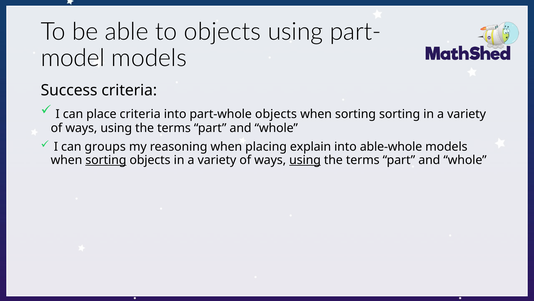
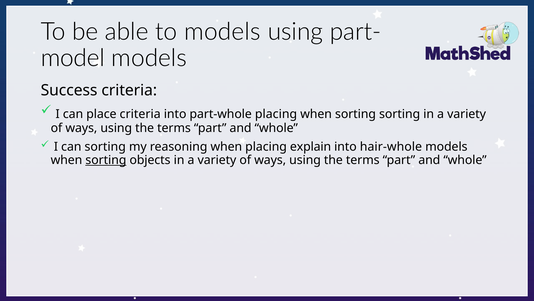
to objects: objects -> models
part-whole objects: objects -> placing
can groups: groups -> sorting
able-whole: able-whole -> hair-whole
using at (305, 160) underline: present -> none
